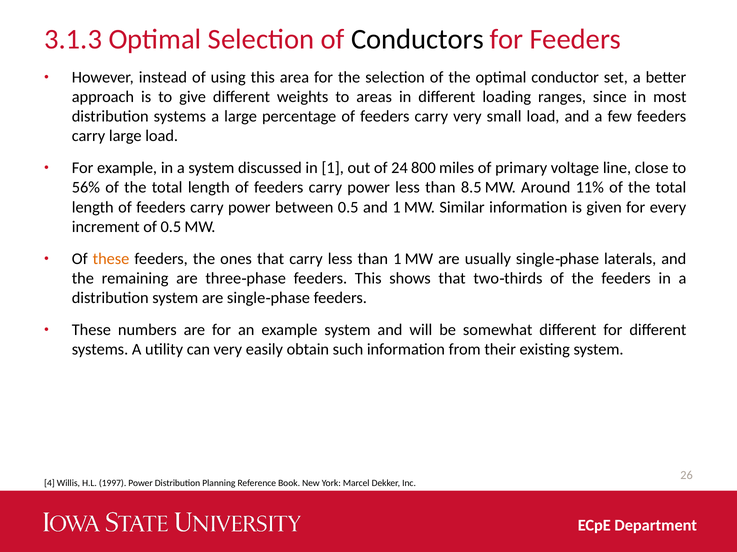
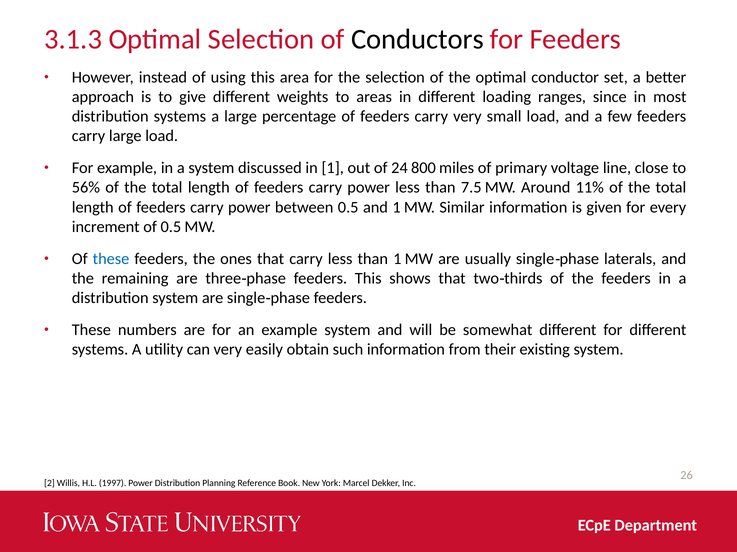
8.5: 8.5 -> 7.5
these at (111, 259) colour: orange -> blue
4: 4 -> 2
